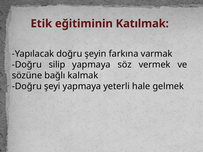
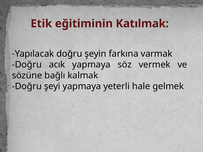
silip: silip -> acık
